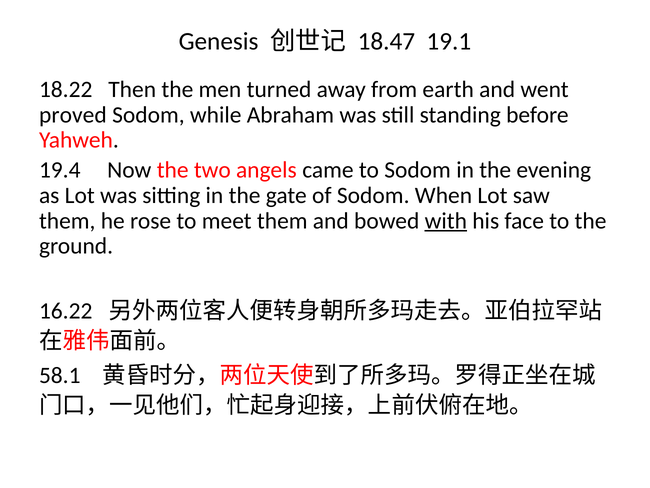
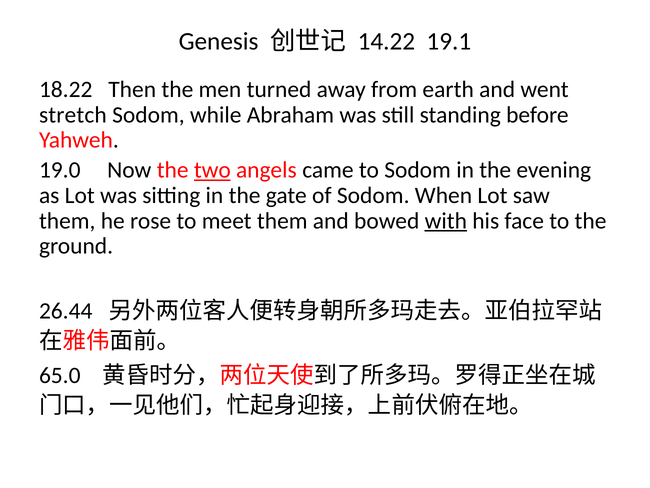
18.47: 18.47 -> 14.22
proved: proved -> stretch
19.4: 19.4 -> 19.0
two underline: none -> present
16.22: 16.22 -> 26.44
58.1: 58.1 -> 65.0
